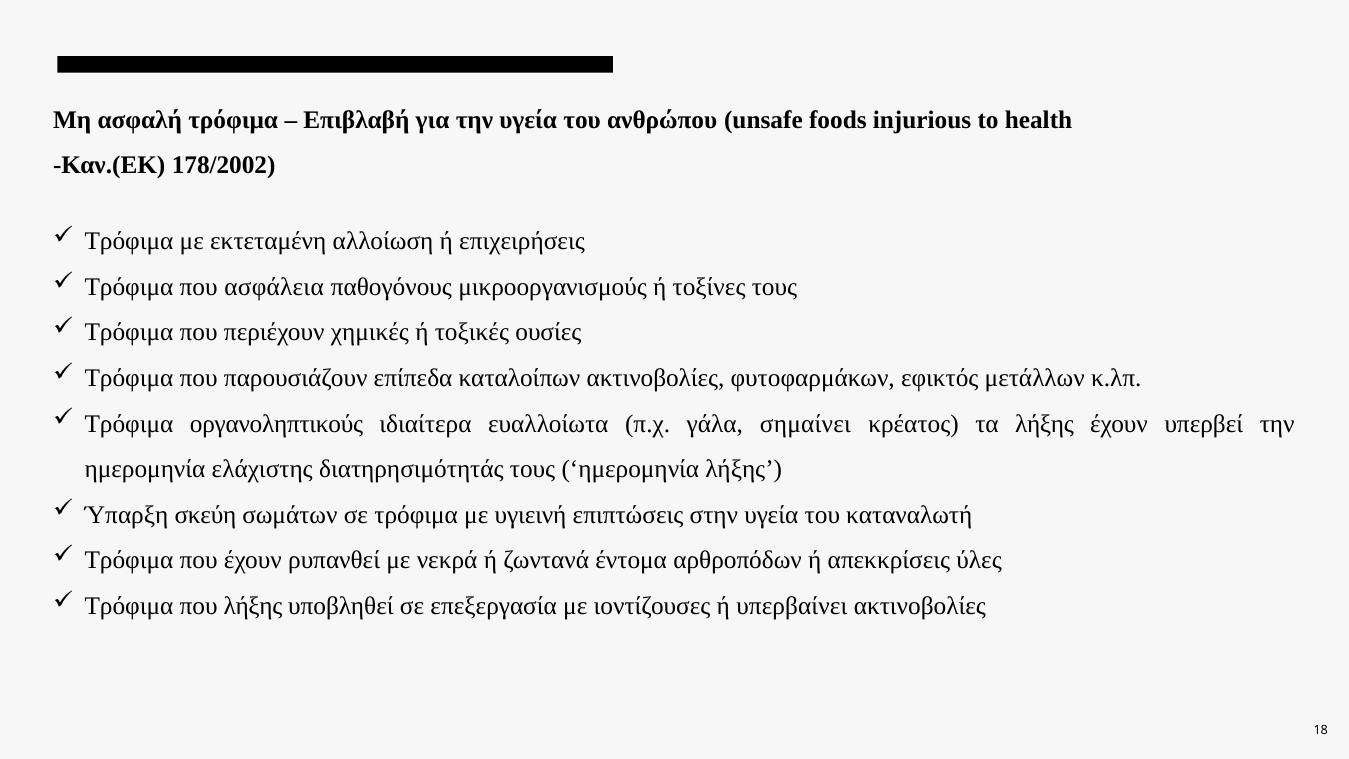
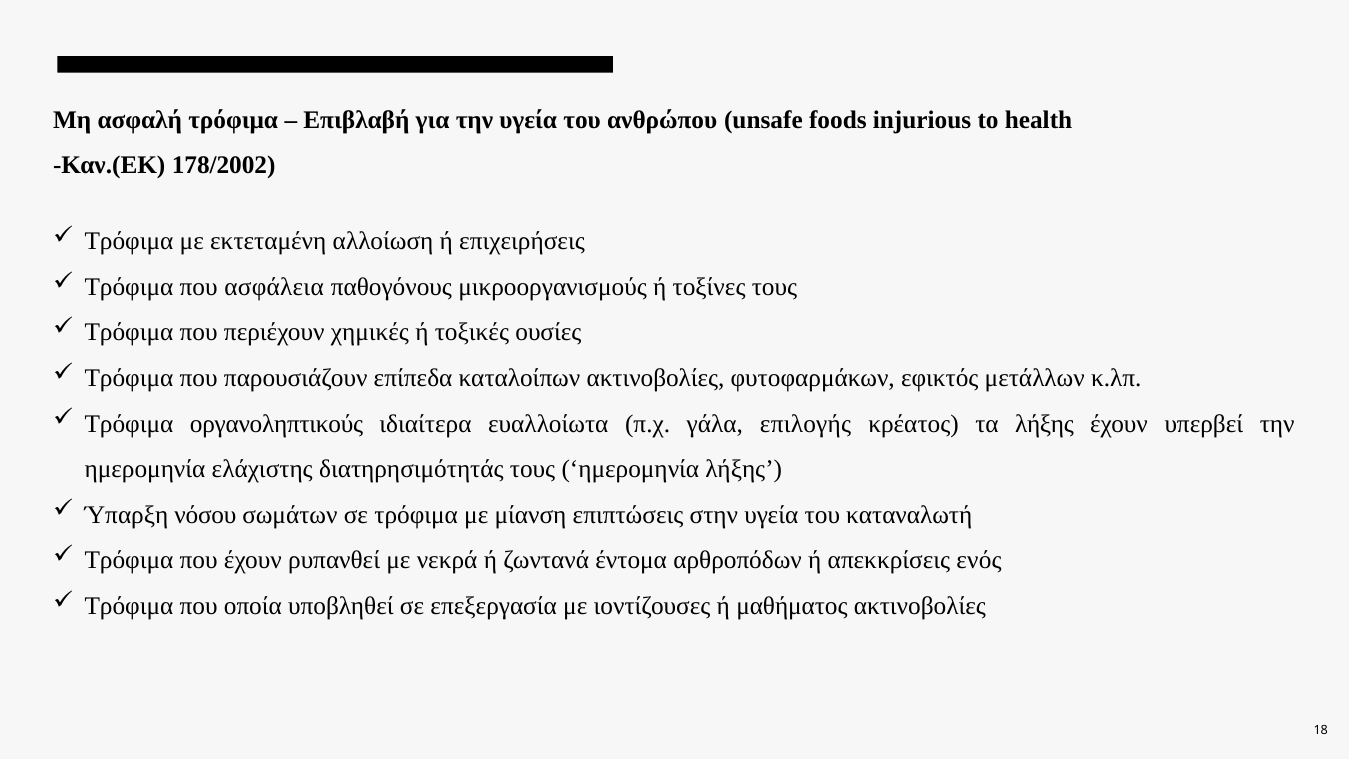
σημαίνει: σημαίνει -> επιλογής
σκεύη: σκεύη -> νόσου
υγιεινή: υγιεινή -> μίανση
ύλες: ύλες -> ενός
που λήξης: λήξης -> οποία
υπερβαίνει: υπερβαίνει -> μαθήματος
